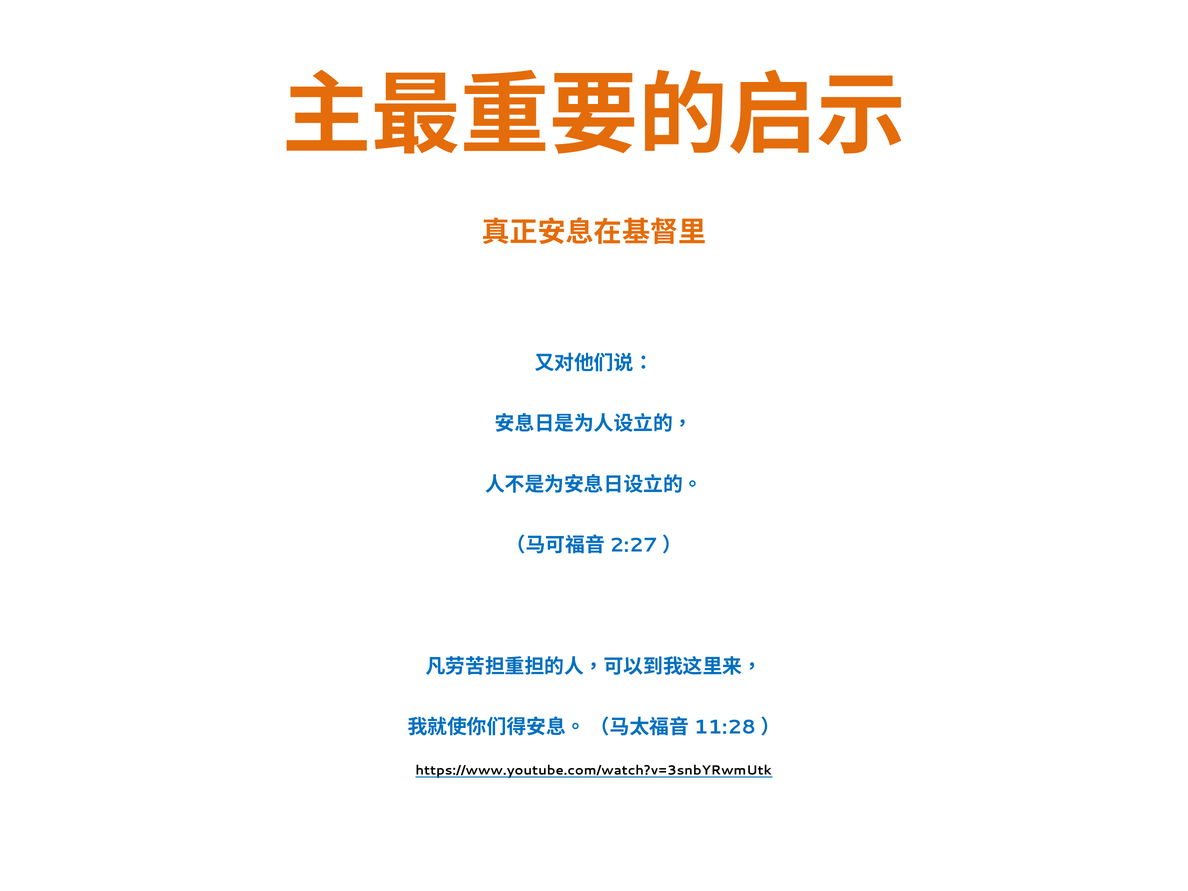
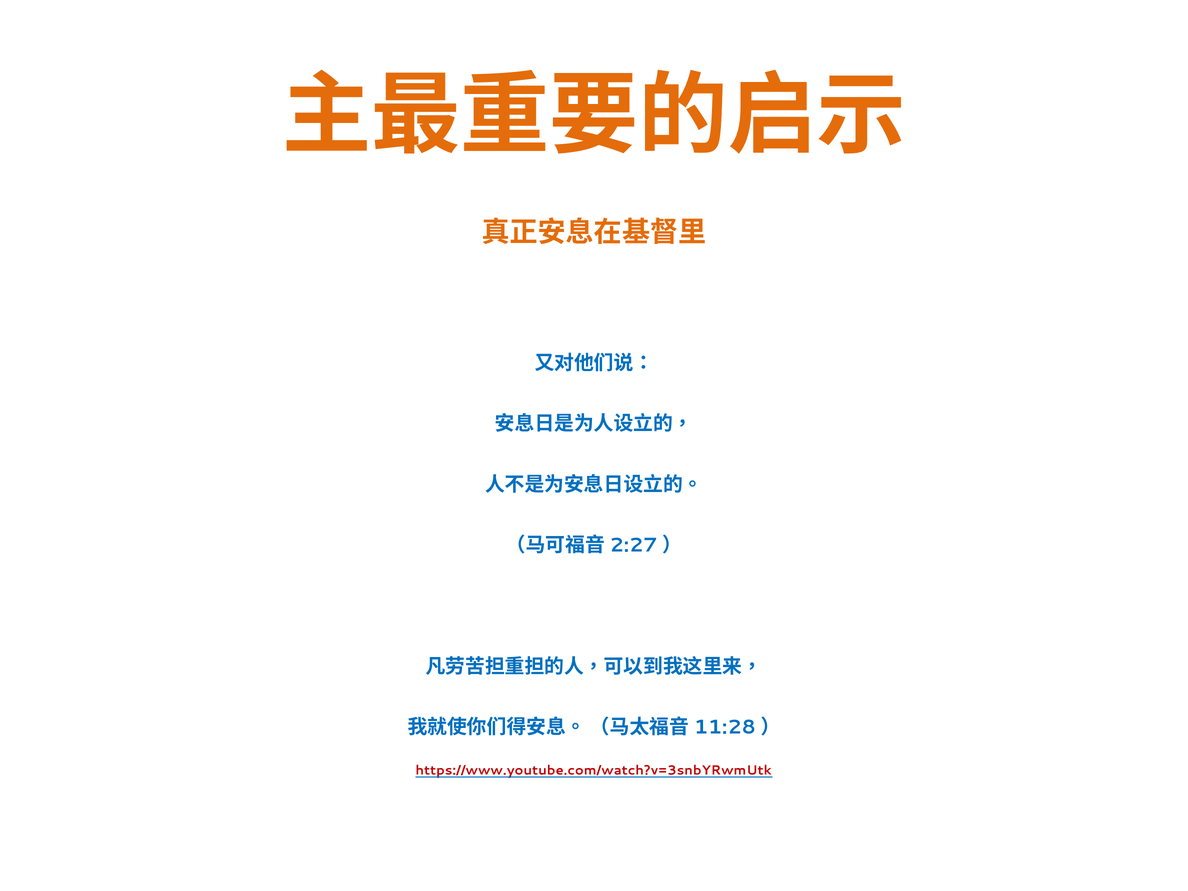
https://www.youtube.com/watch?v=3snbYRwmUtk colour: black -> red
